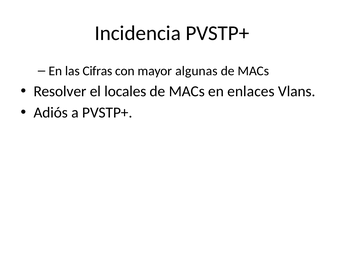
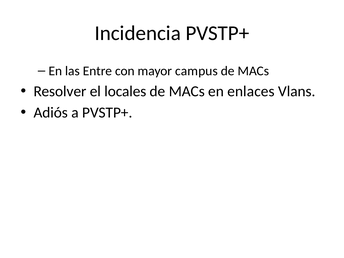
Cifras: Cifras -> Entre
algunas: algunas -> campus
